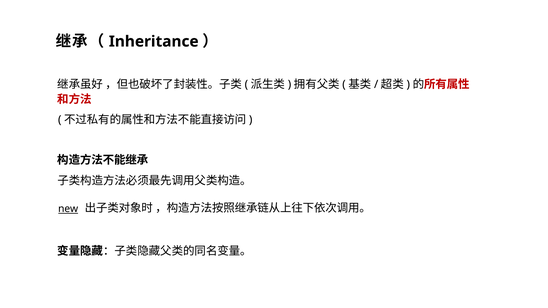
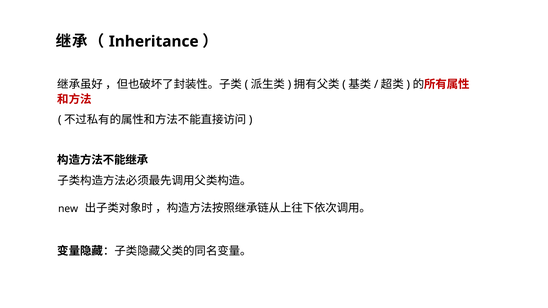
new underline: present -> none
